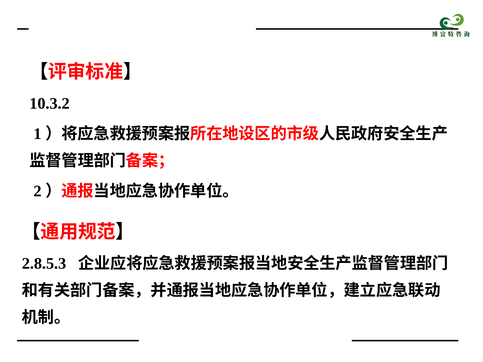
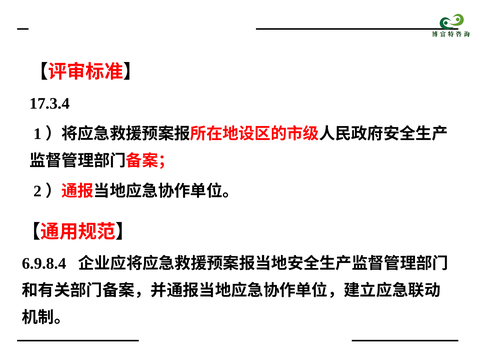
10.3.2: 10.3.2 -> 17.3.4
2.8.5.3: 2.8.5.3 -> 6.9.8.4
